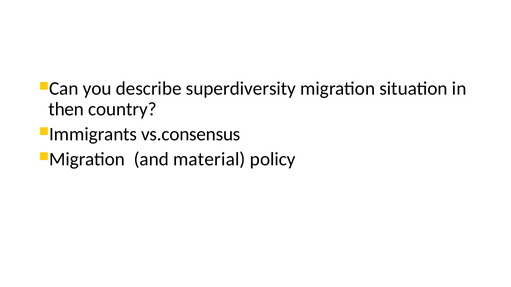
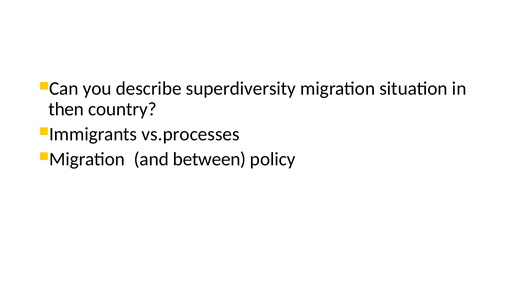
vs.consensus: vs.consensus -> vs.processes
material: material -> between
